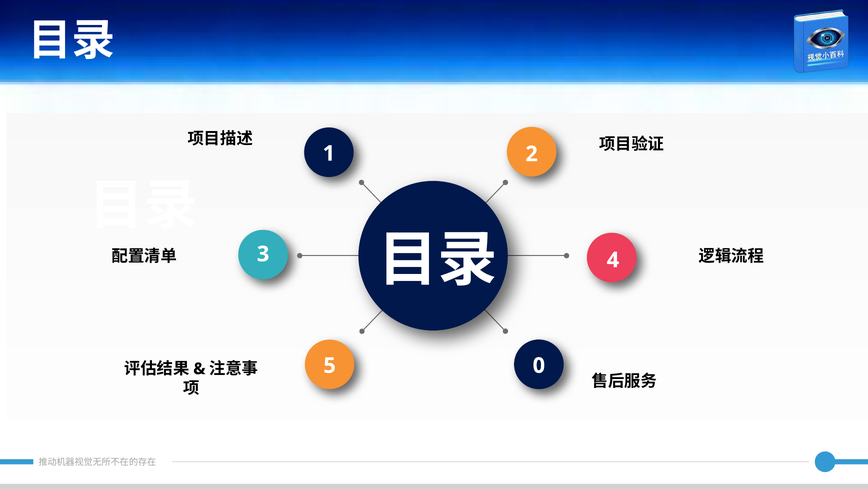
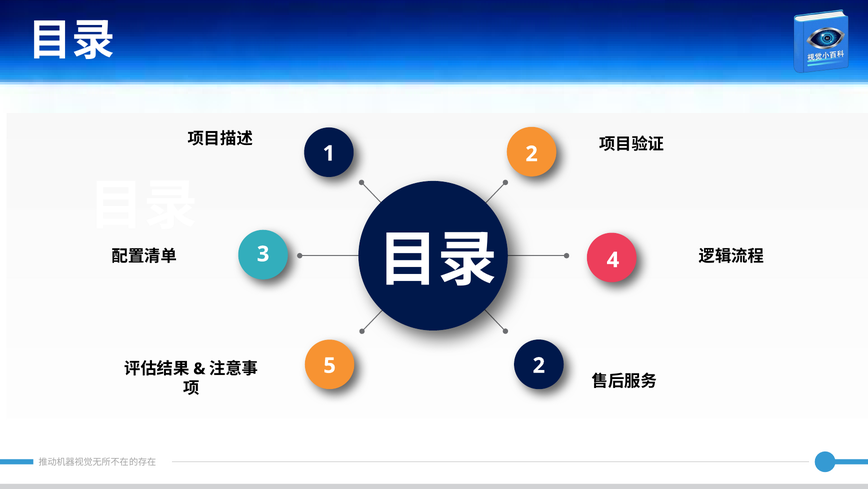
5 0: 0 -> 2
